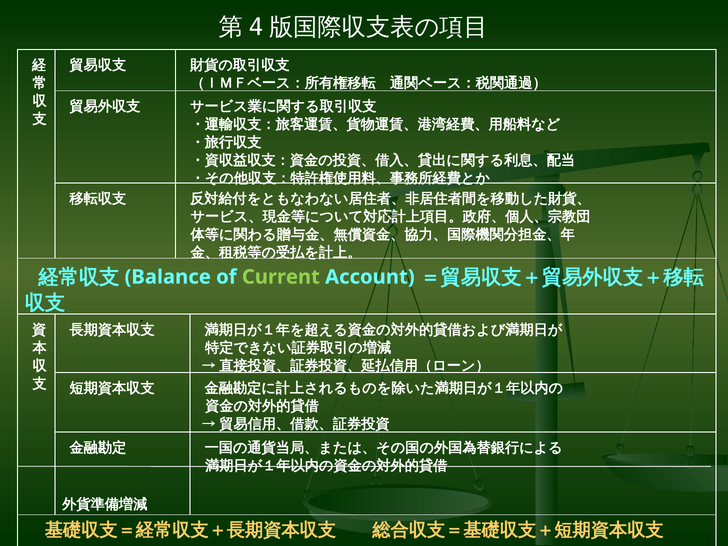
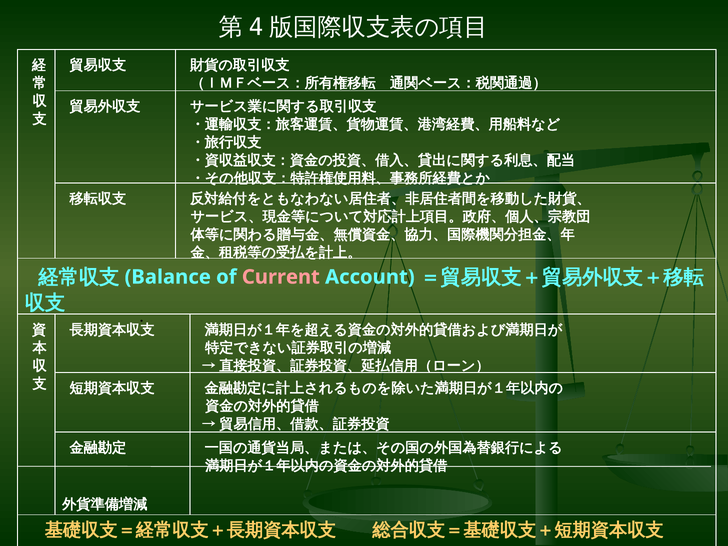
Current colour: light green -> pink
